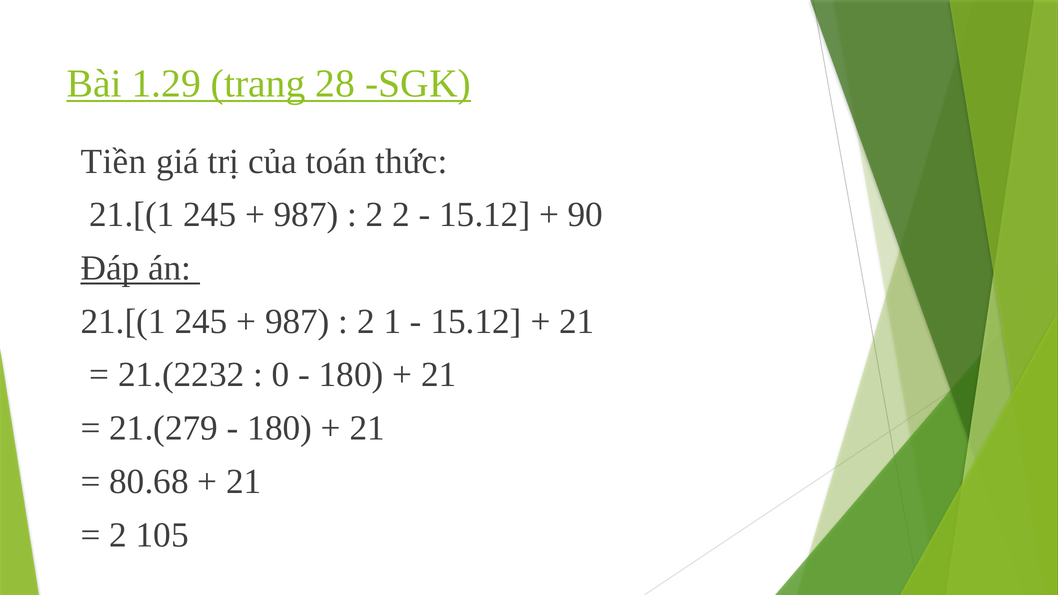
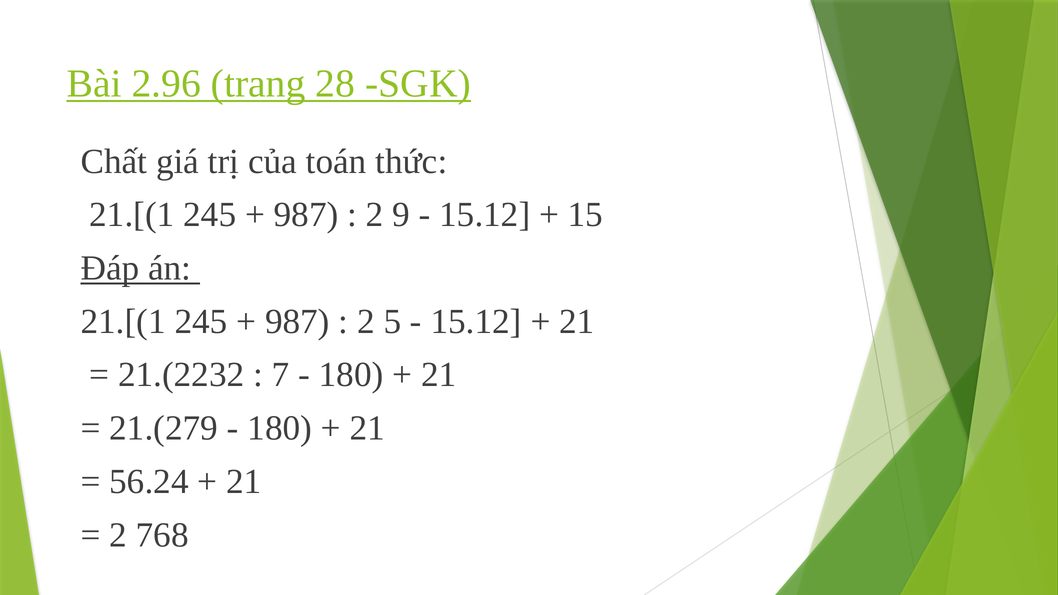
1.29: 1.29 -> 2.96
Tiền: Tiền -> Chất
2 2: 2 -> 9
90: 90 -> 15
1: 1 -> 5
0: 0 -> 7
80.68: 80.68 -> 56.24
105: 105 -> 768
